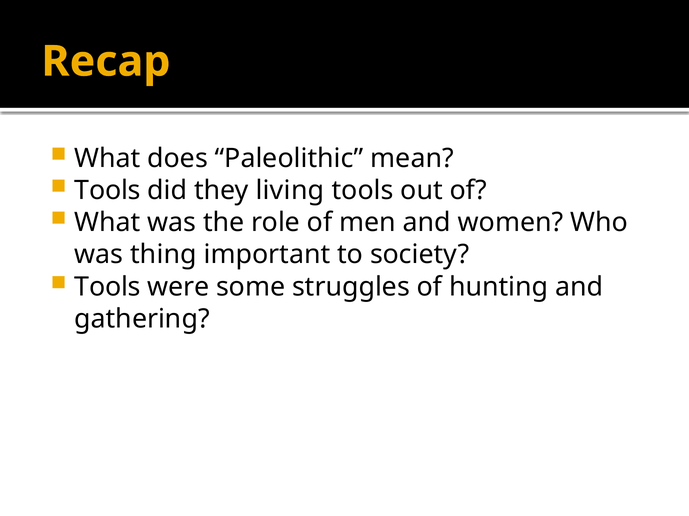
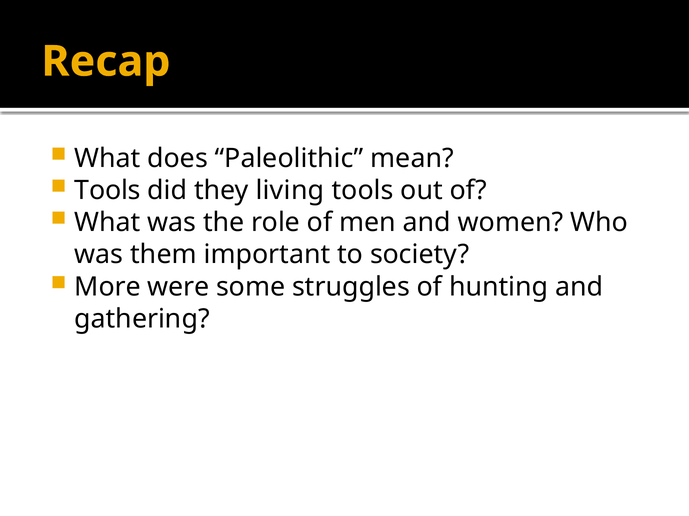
thing: thing -> them
Tools at (108, 287): Tools -> More
